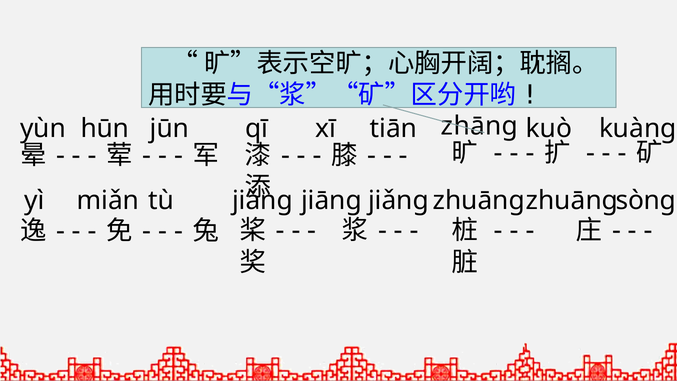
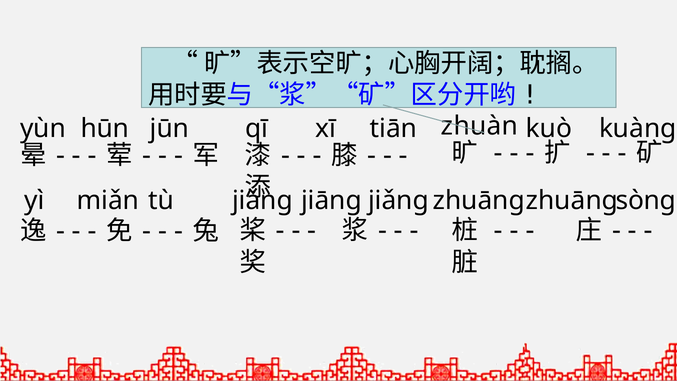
zhāng: zhāng -> zhuàn
